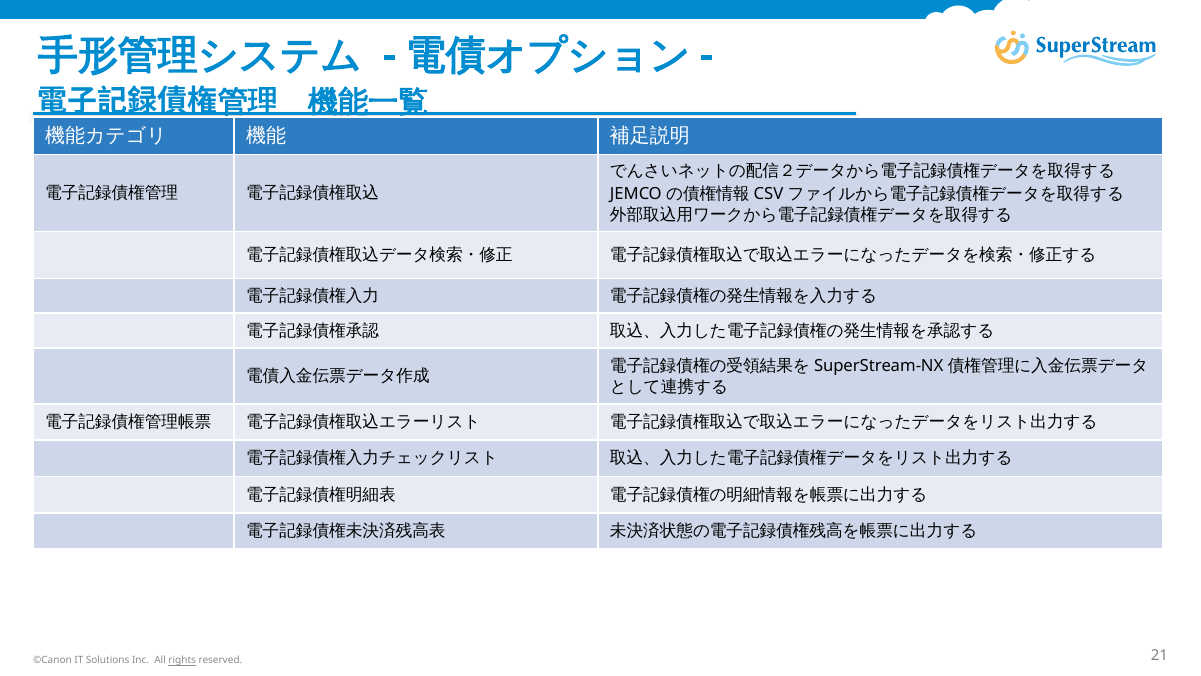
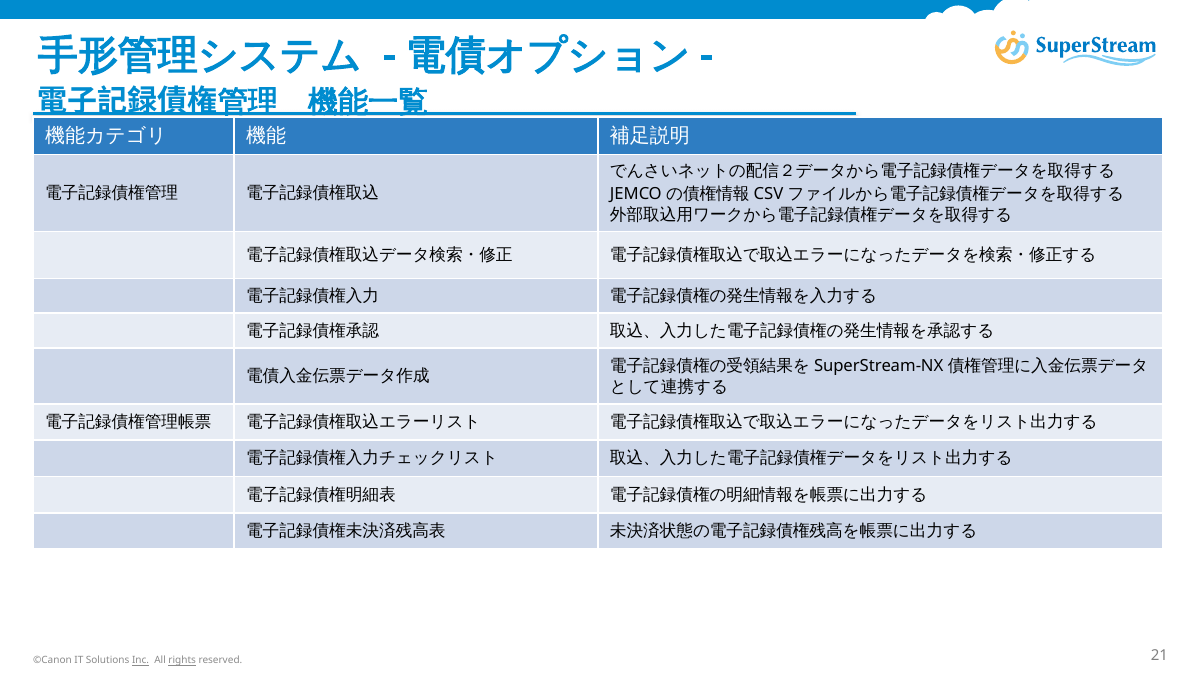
Inc underline: none -> present
